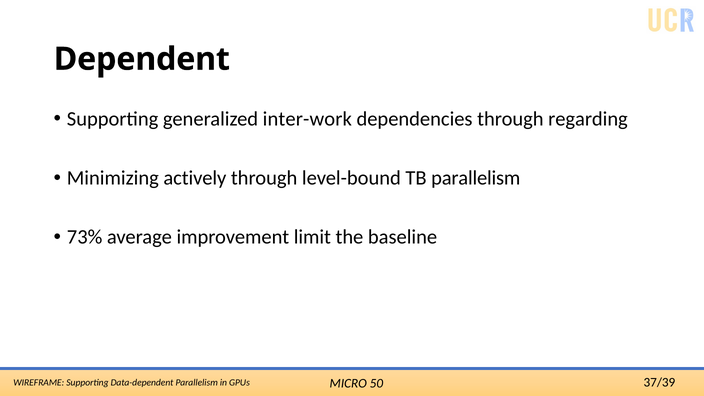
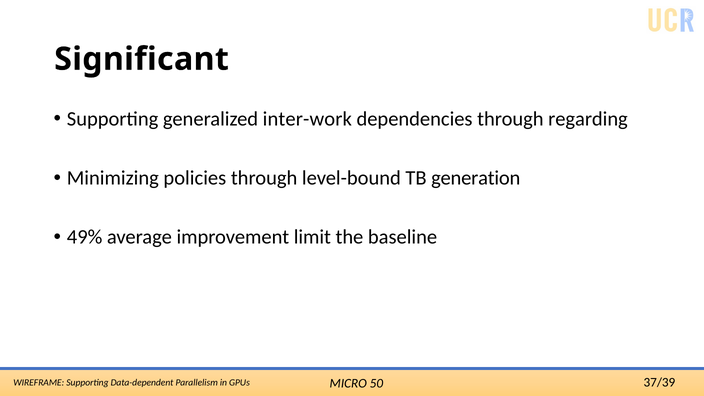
Dependent: Dependent -> Significant
actively: actively -> policies
TB parallelism: parallelism -> generation
73%: 73% -> 49%
